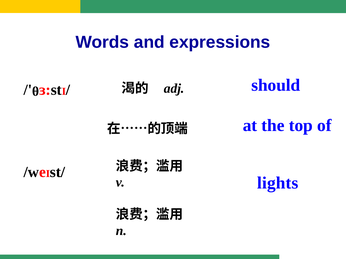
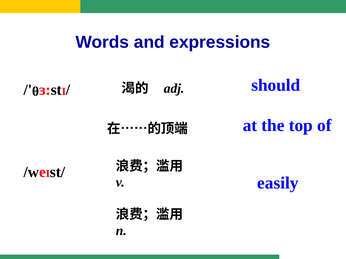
lights: lights -> easily
